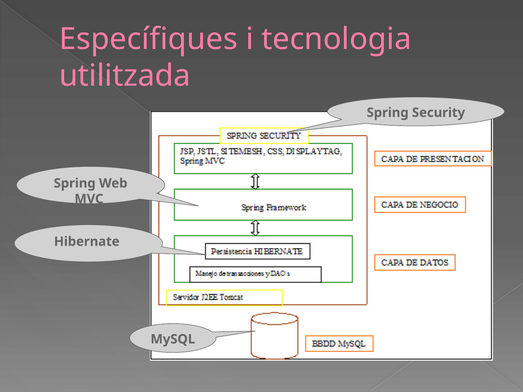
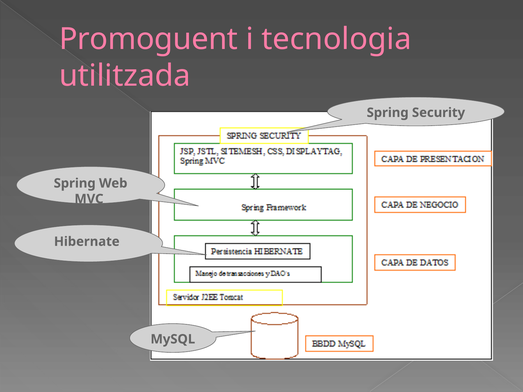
Específiques: Específiques -> Promoguent
